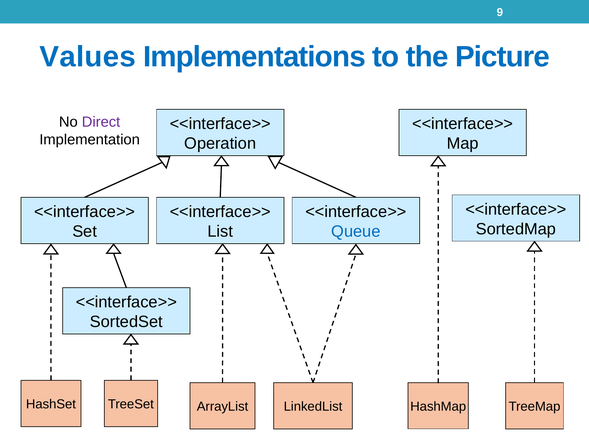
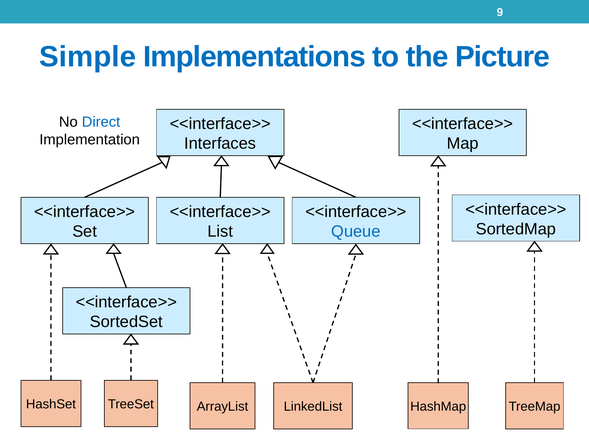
Values: Values -> Simple
Direct colour: purple -> blue
Operation: Operation -> Interfaces
